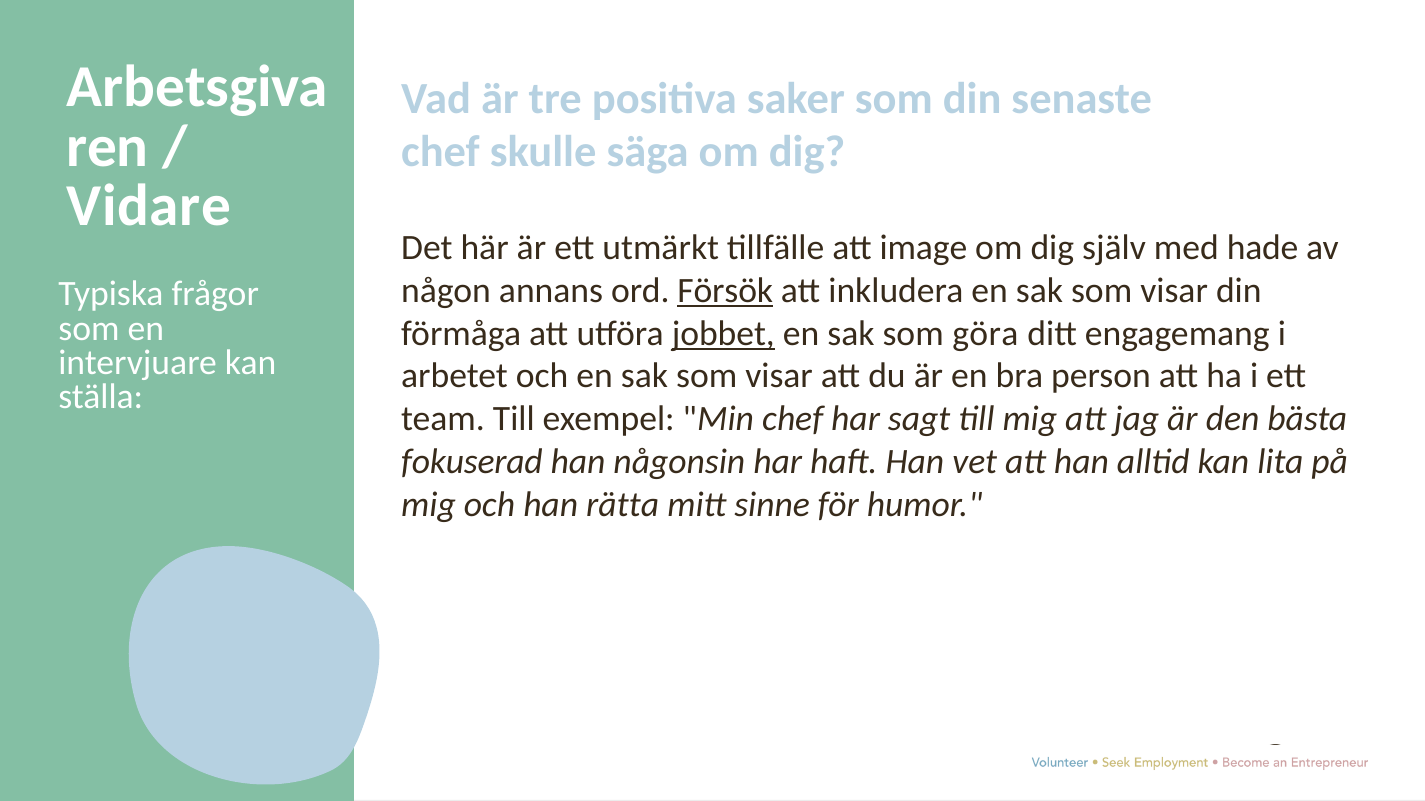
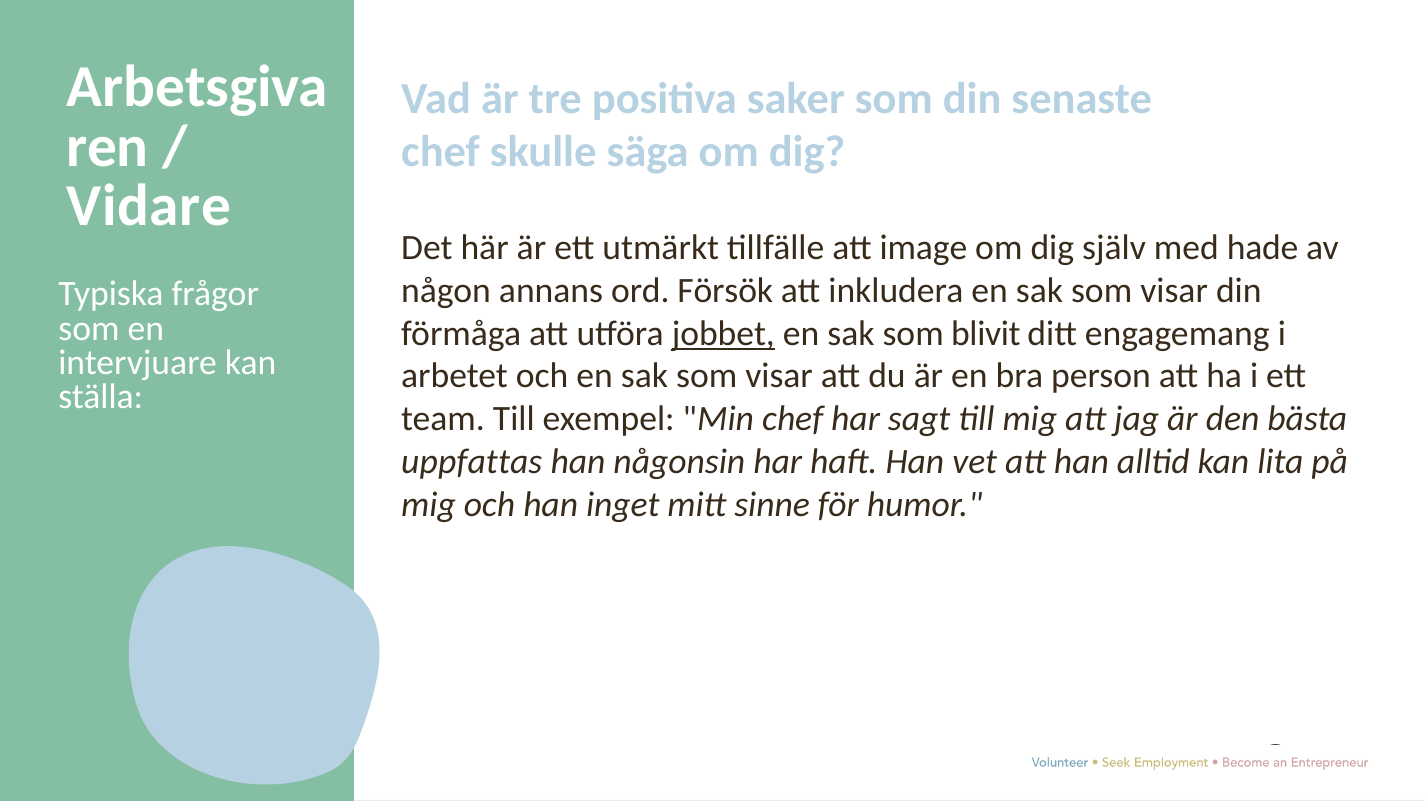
Försök underline: present -> none
göra: göra -> blivit
fokuserad: fokuserad -> uppfattas
rätta: rätta -> inget
